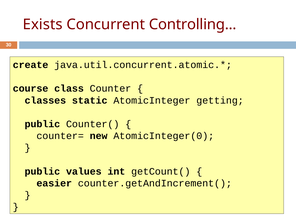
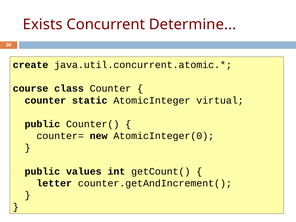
Controlling: Controlling -> Determine
classes at (45, 100): classes -> counter
getting: getting -> virtual
easier: easier -> letter
